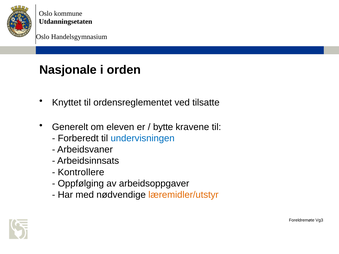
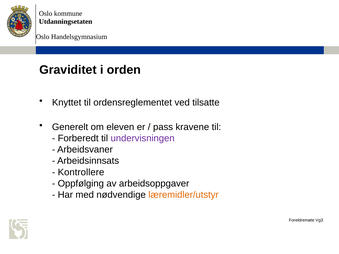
Nasjonale: Nasjonale -> Graviditet
bytte: bytte -> pass
undervisningen colour: blue -> purple
